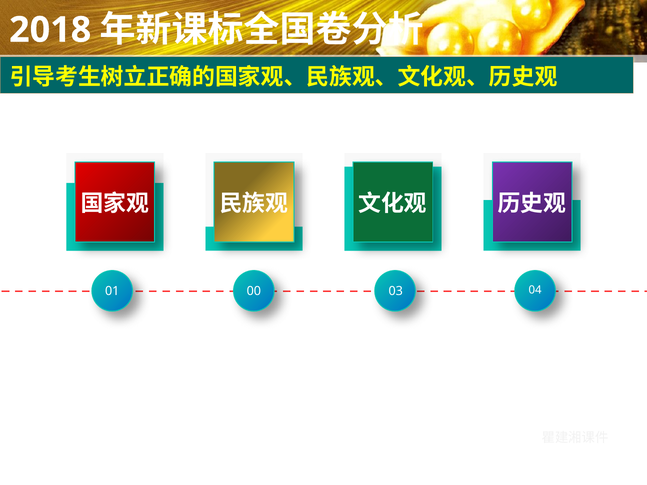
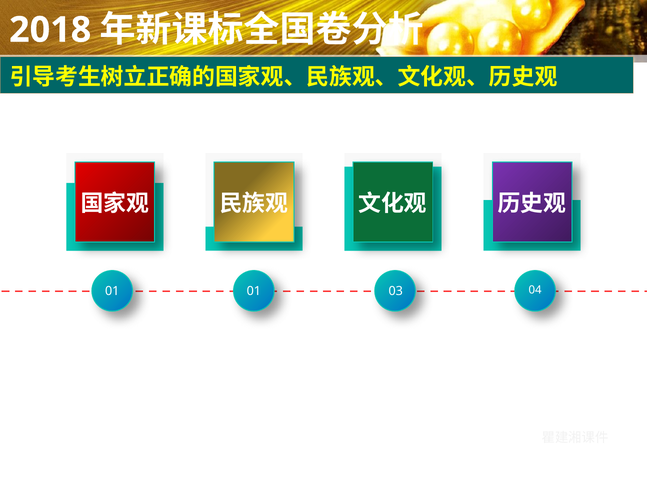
01 00: 00 -> 01
